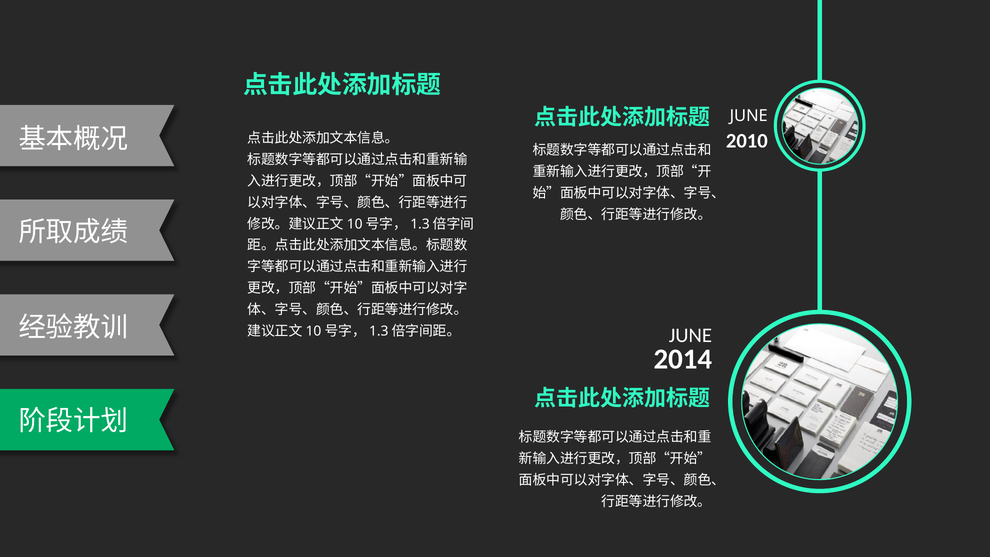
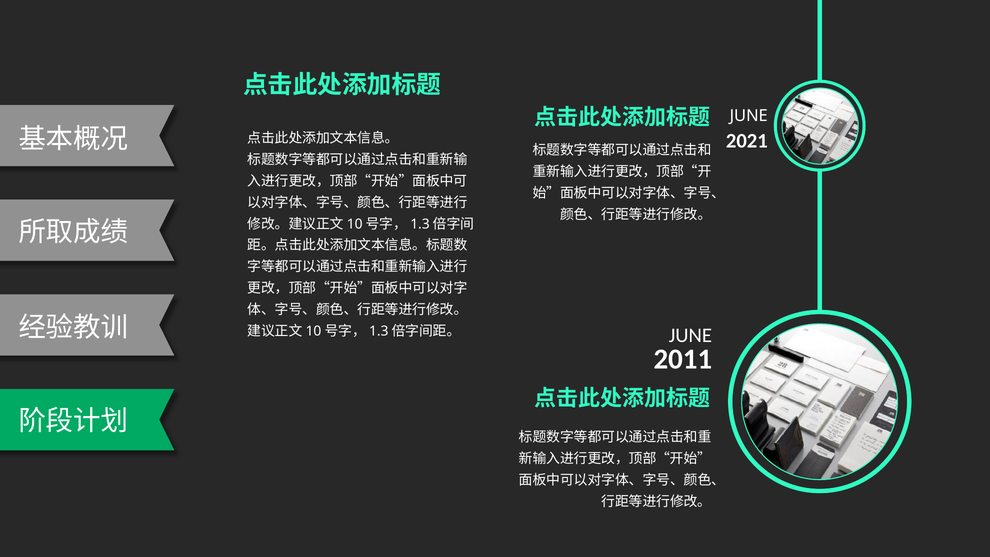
2010: 2010 -> 2021
2014: 2014 -> 2011
